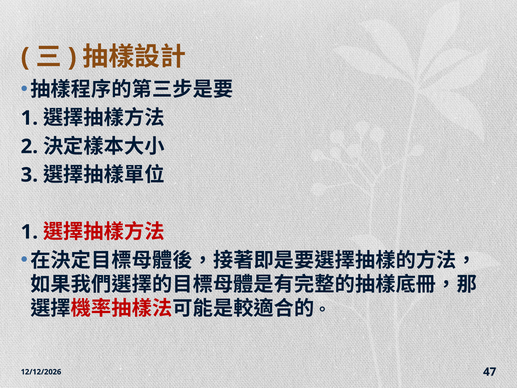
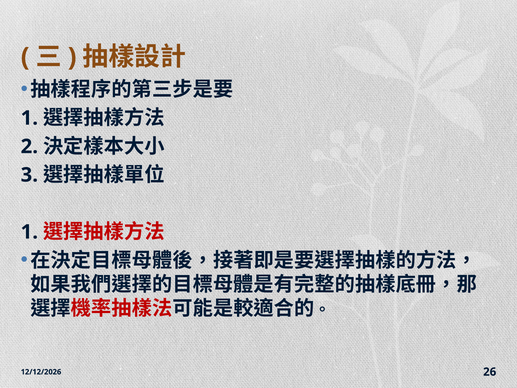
47: 47 -> 26
